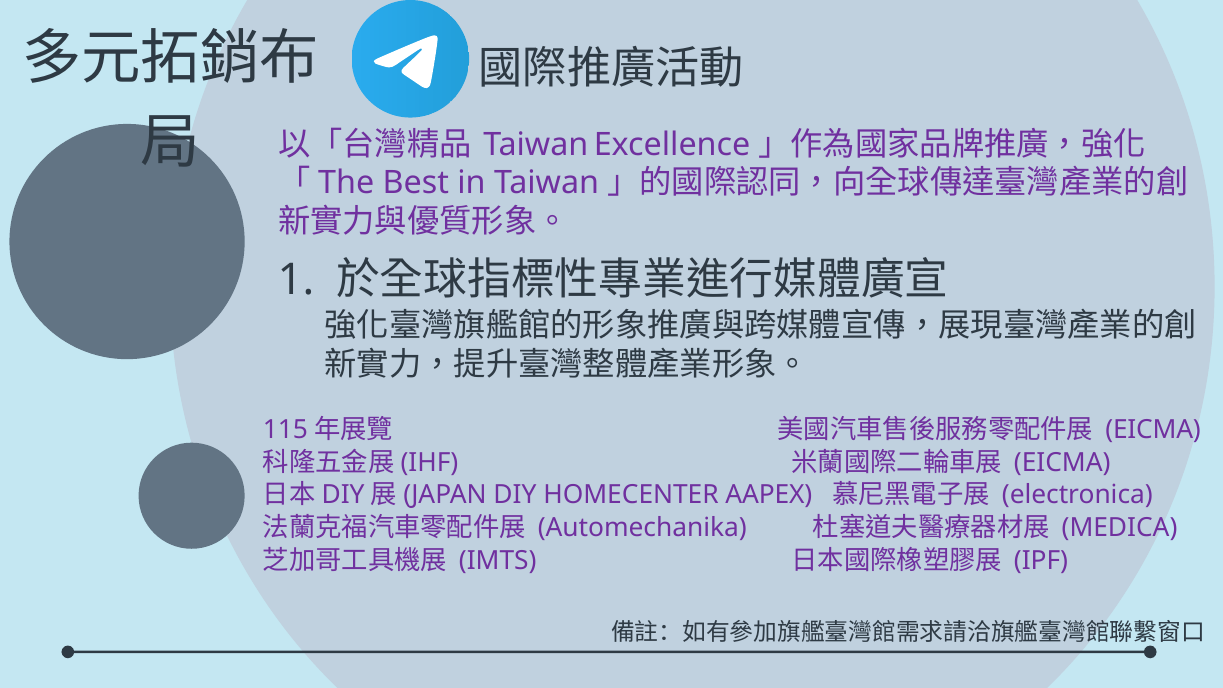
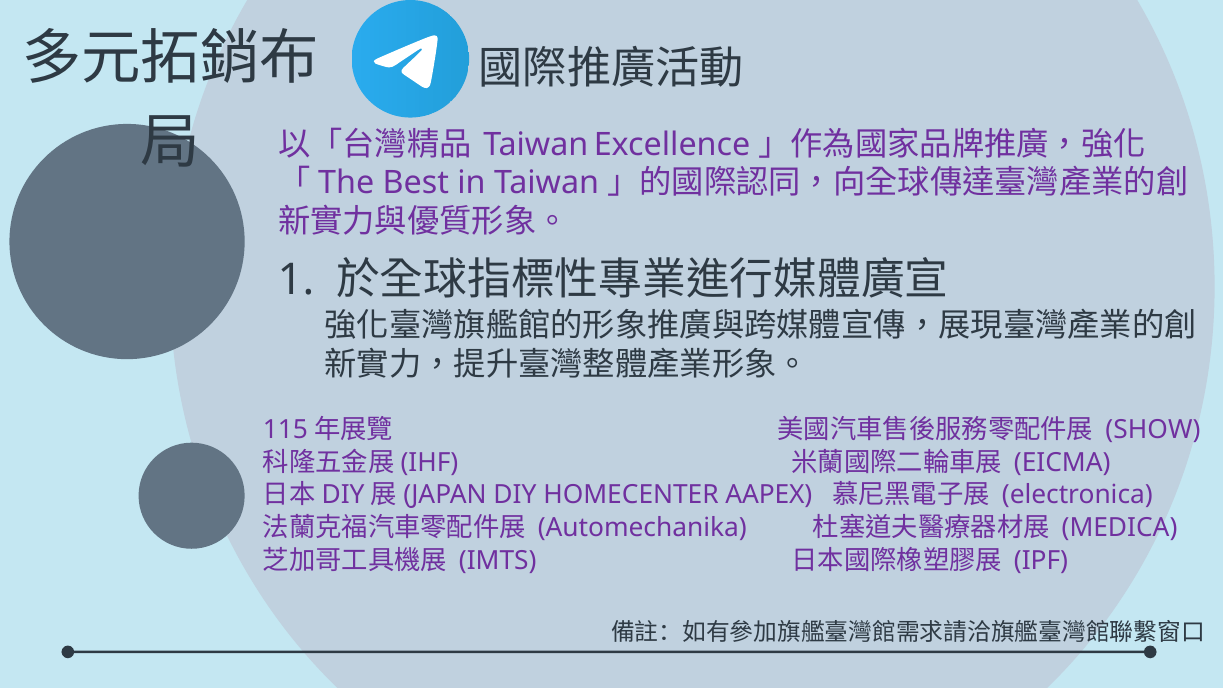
EICMA at (1153, 430): EICMA -> SHOW
